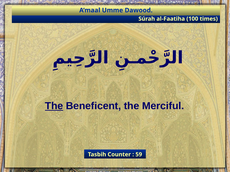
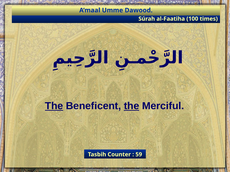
the at (132, 106) underline: none -> present
